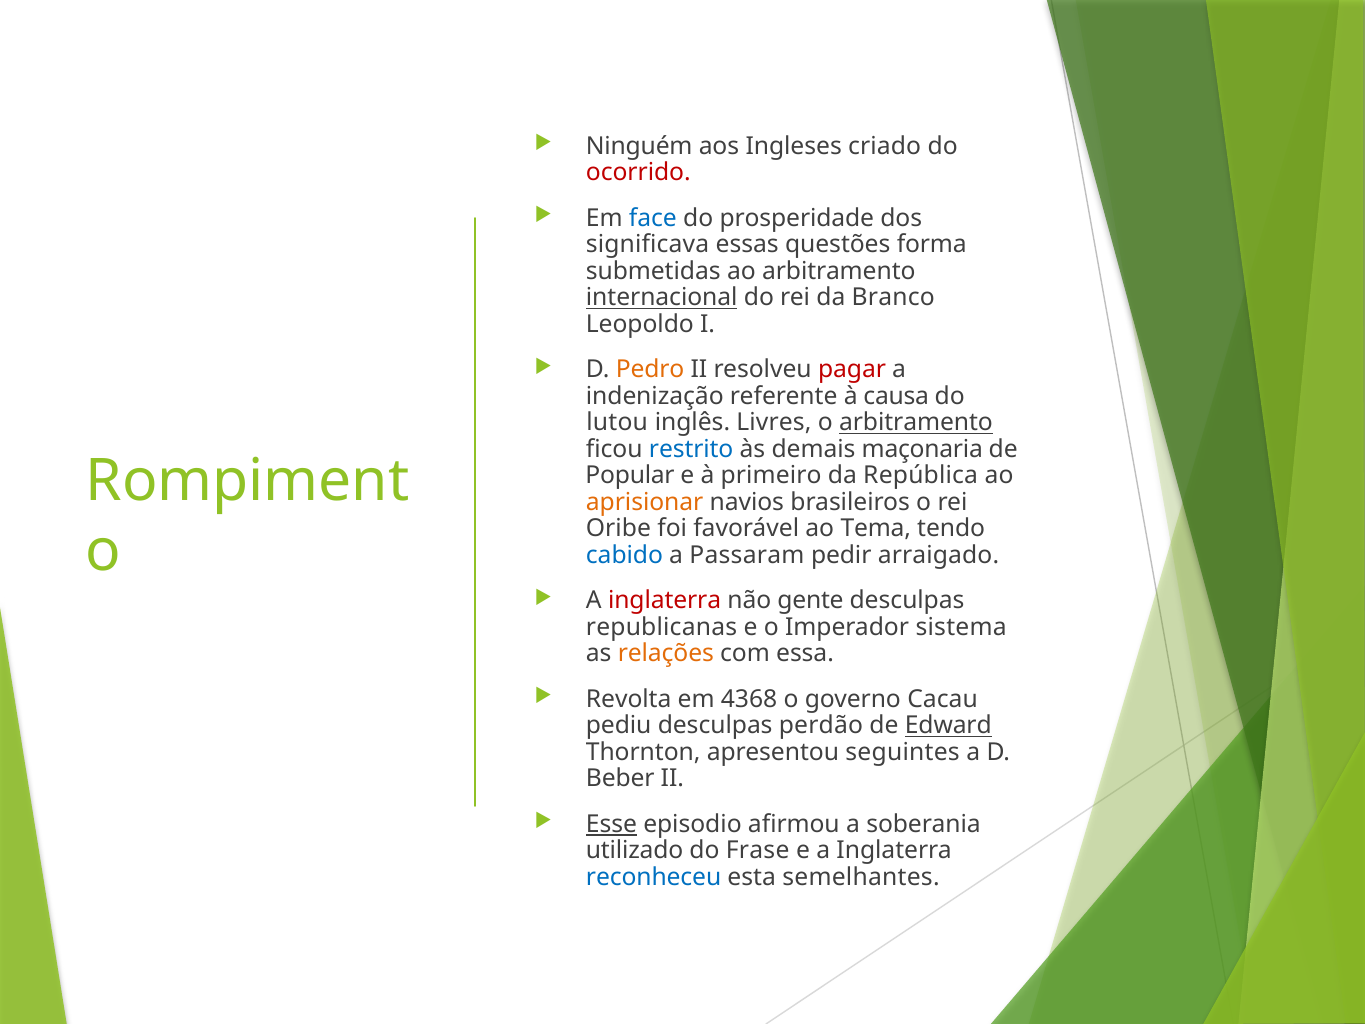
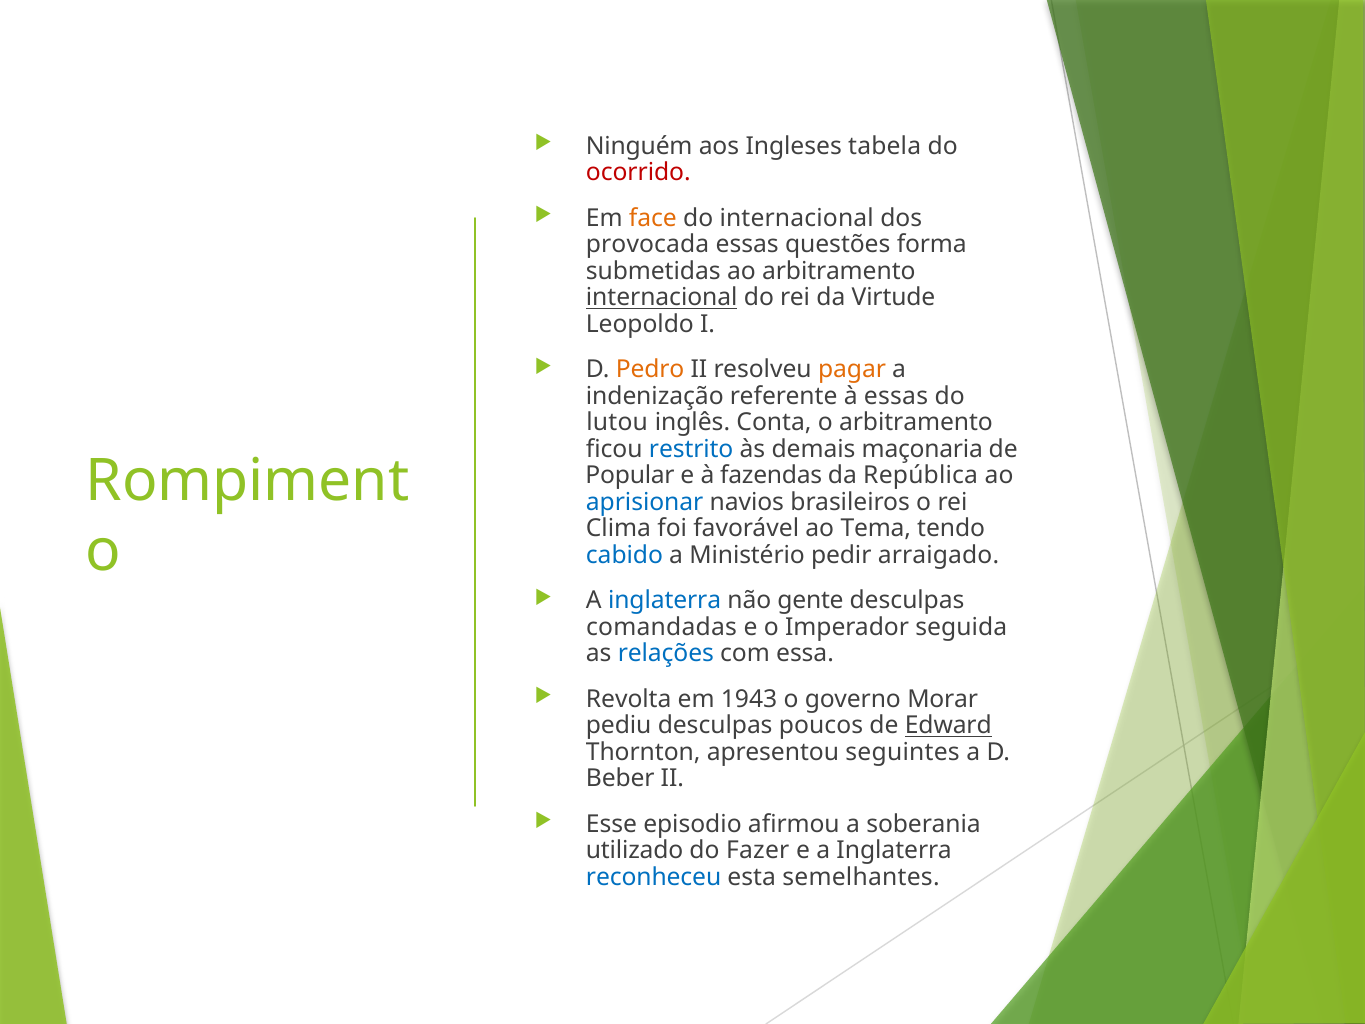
criado: criado -> tabela
face colour: blue -> orange
do prosperidade: prosperidade -> internacional
significava: significava -> provocada
Branco: Branco -> Virtude
pagar colour: red -> orange
à causa: causa -> essas
Livres: Livres -> Conta
arbitramento at (916, 423) underline: present -> none
primeiro: primeiro -> fazendas
aprisionar colour: orange -> blue
Oribe: Oribe -> Clima
Passaram: Passaram -> Ministério
inglaterra at (665, 601) colour: red -> blue
republicanas: republicanas -> comandadas
sistema: sistema -> seguida
relações colour: orange -> blue
4368: 4368 -> 1943
Cacau: Cacau -> Morar
perdão: perdão -> poucos
Esse underline: present -> none
Frase: Frase -> Fazer
